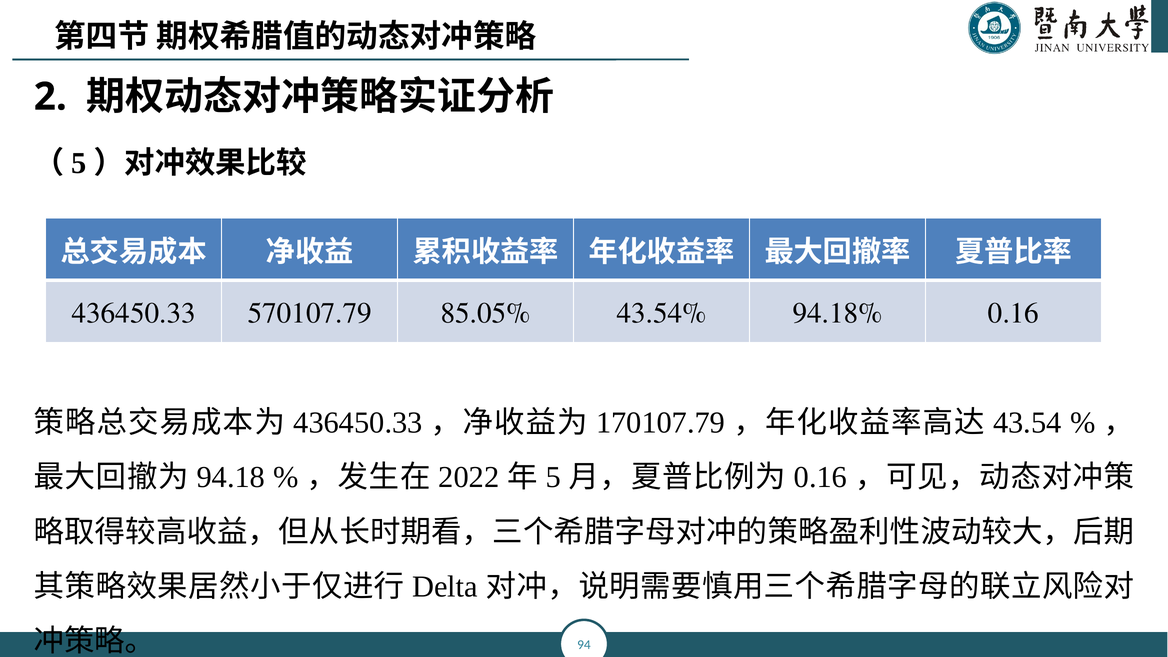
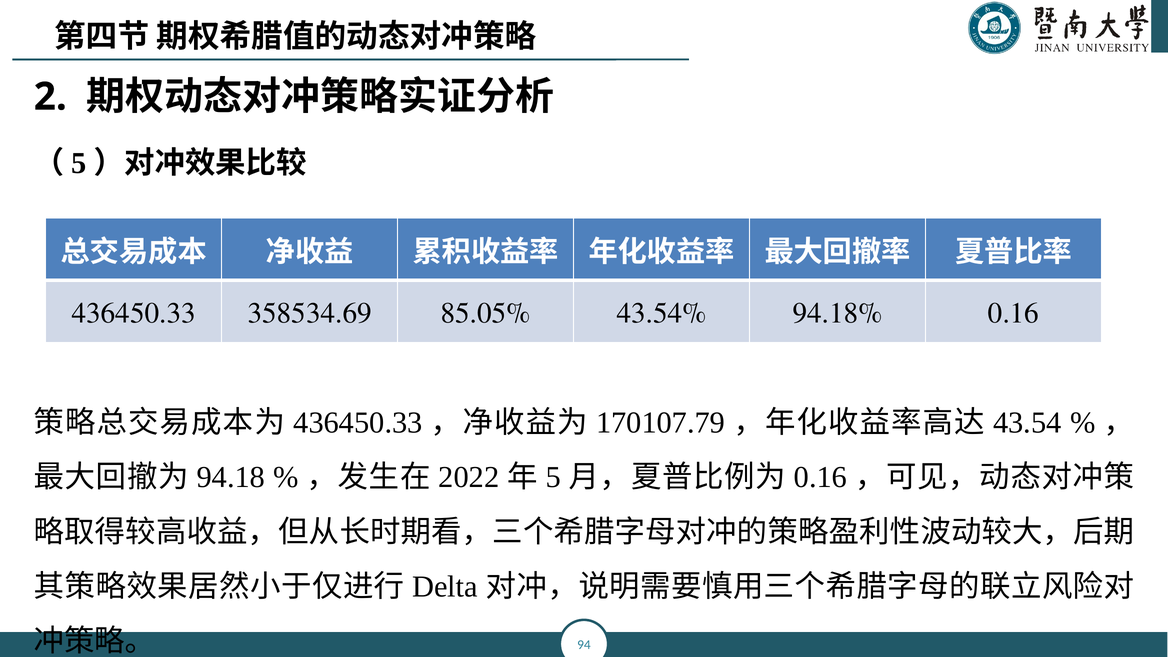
570107.79: 570107.79 -> 358534.69
